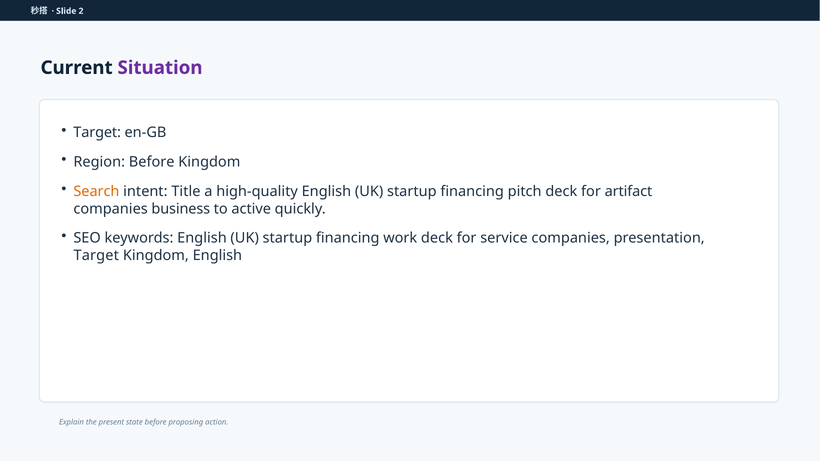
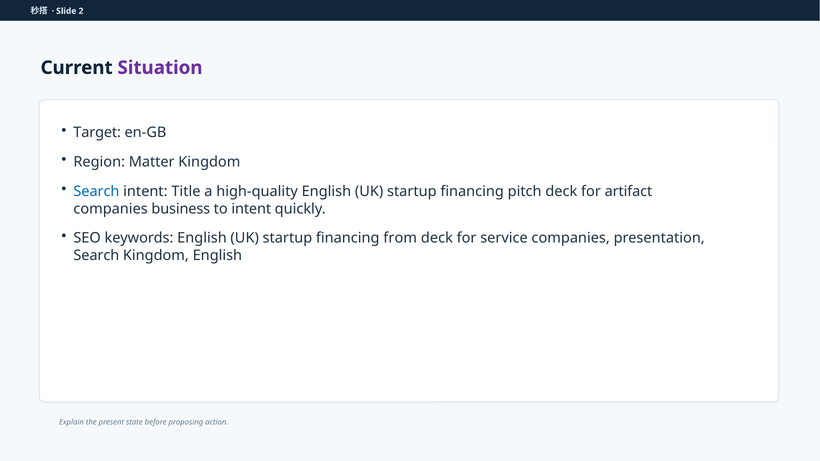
Region Before: Before -> Matter
Search at (96, 191) colour: orange -> blue
to active: active -> intent
work: work -> from
Target at (96, 256): Target -> Search
